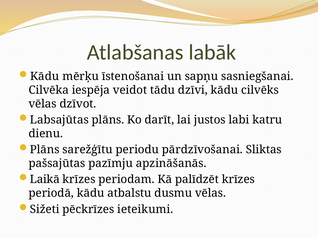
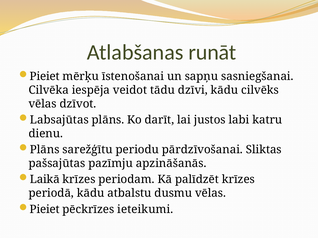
labāk: labāk -> runāt
Kādu at (45, 77): Kādu -> Pieiet
Sižeti at (45, 210): Sižeti -> Pieiet
